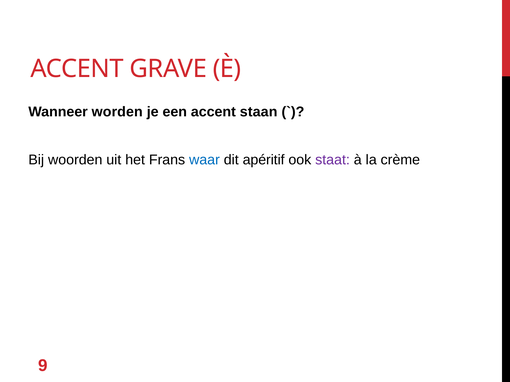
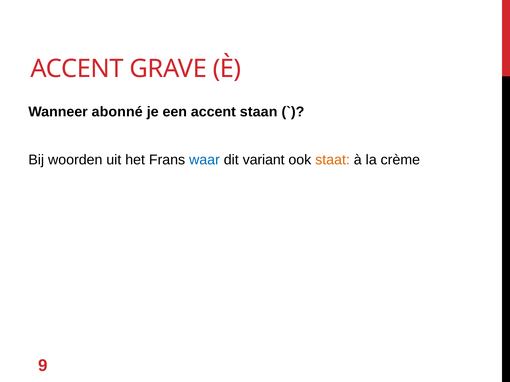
worden: worden -> abonné
apéritif: apéritif -> variant
staat colour: purple -> orange
